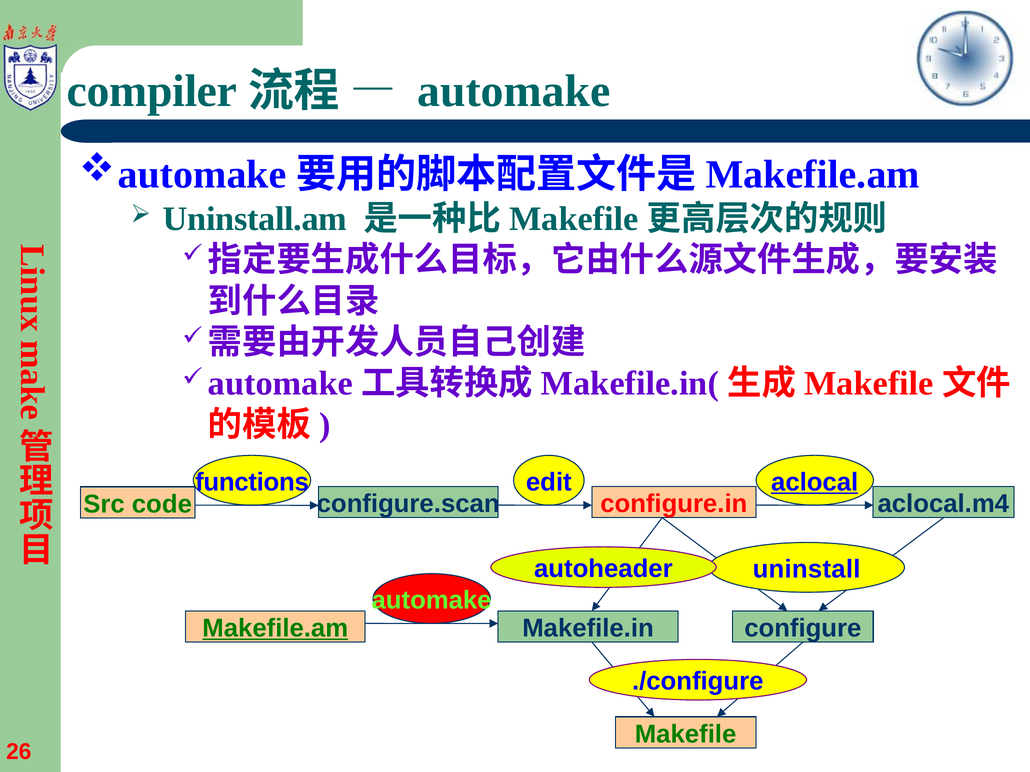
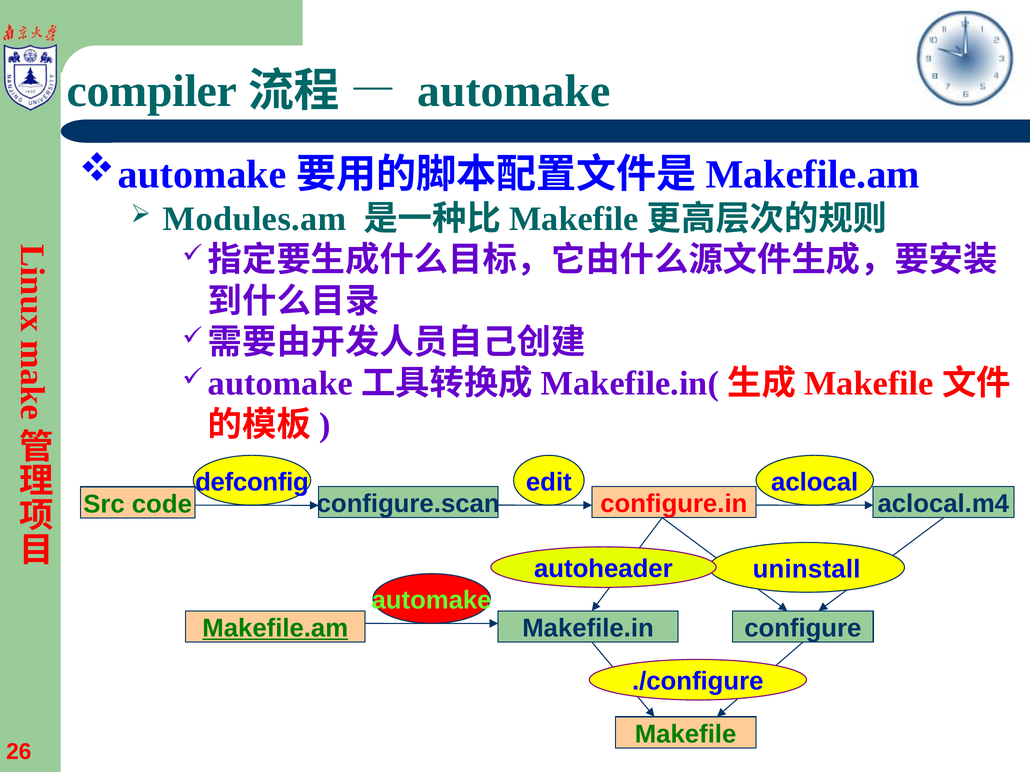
Uninstall.am: Uninstall.am -> Modules.am
functions: functions -> defconfig
aclocal underline: present -> none
